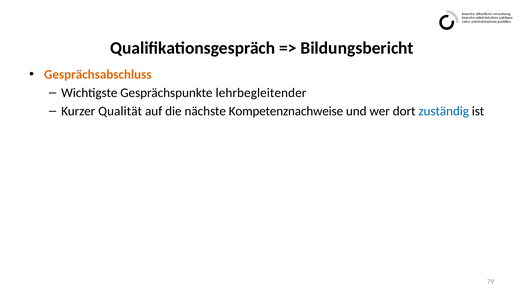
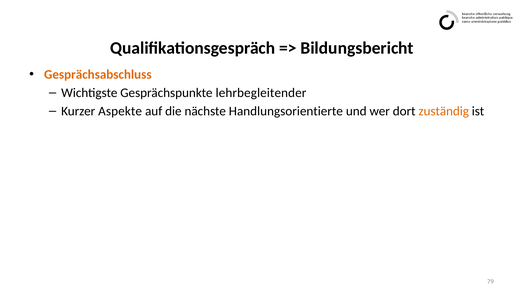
Qualität: Qualität -> Aspekte
Kompetenznachweise: Kompetenznachweise -> Handlungsorientierte
zuständig colour: blue -> orange
